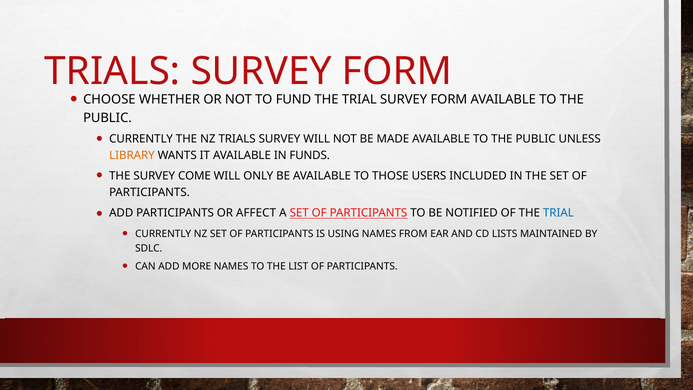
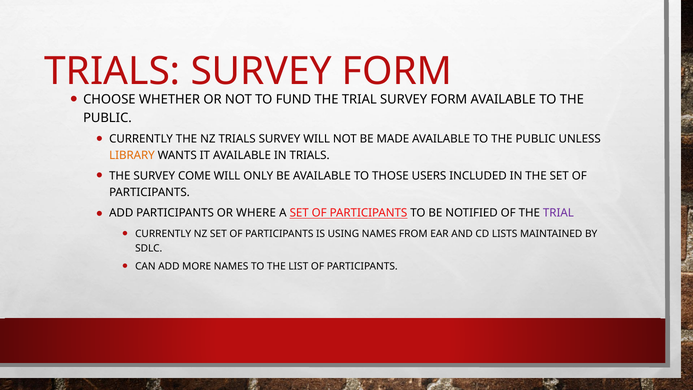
IN FUNDS: FUNDS -> TRIALS
AFFECT: AFFECT -> WHERE
TRIAL at (558, 213) colour: blue -> purple
